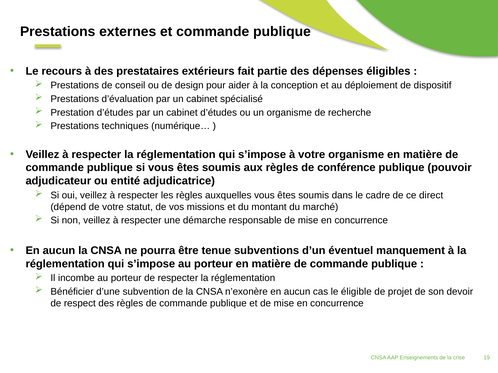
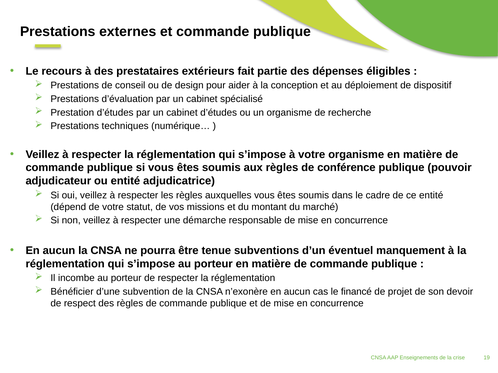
ce direct: direct -> entité
éligible: éligible -> financé
